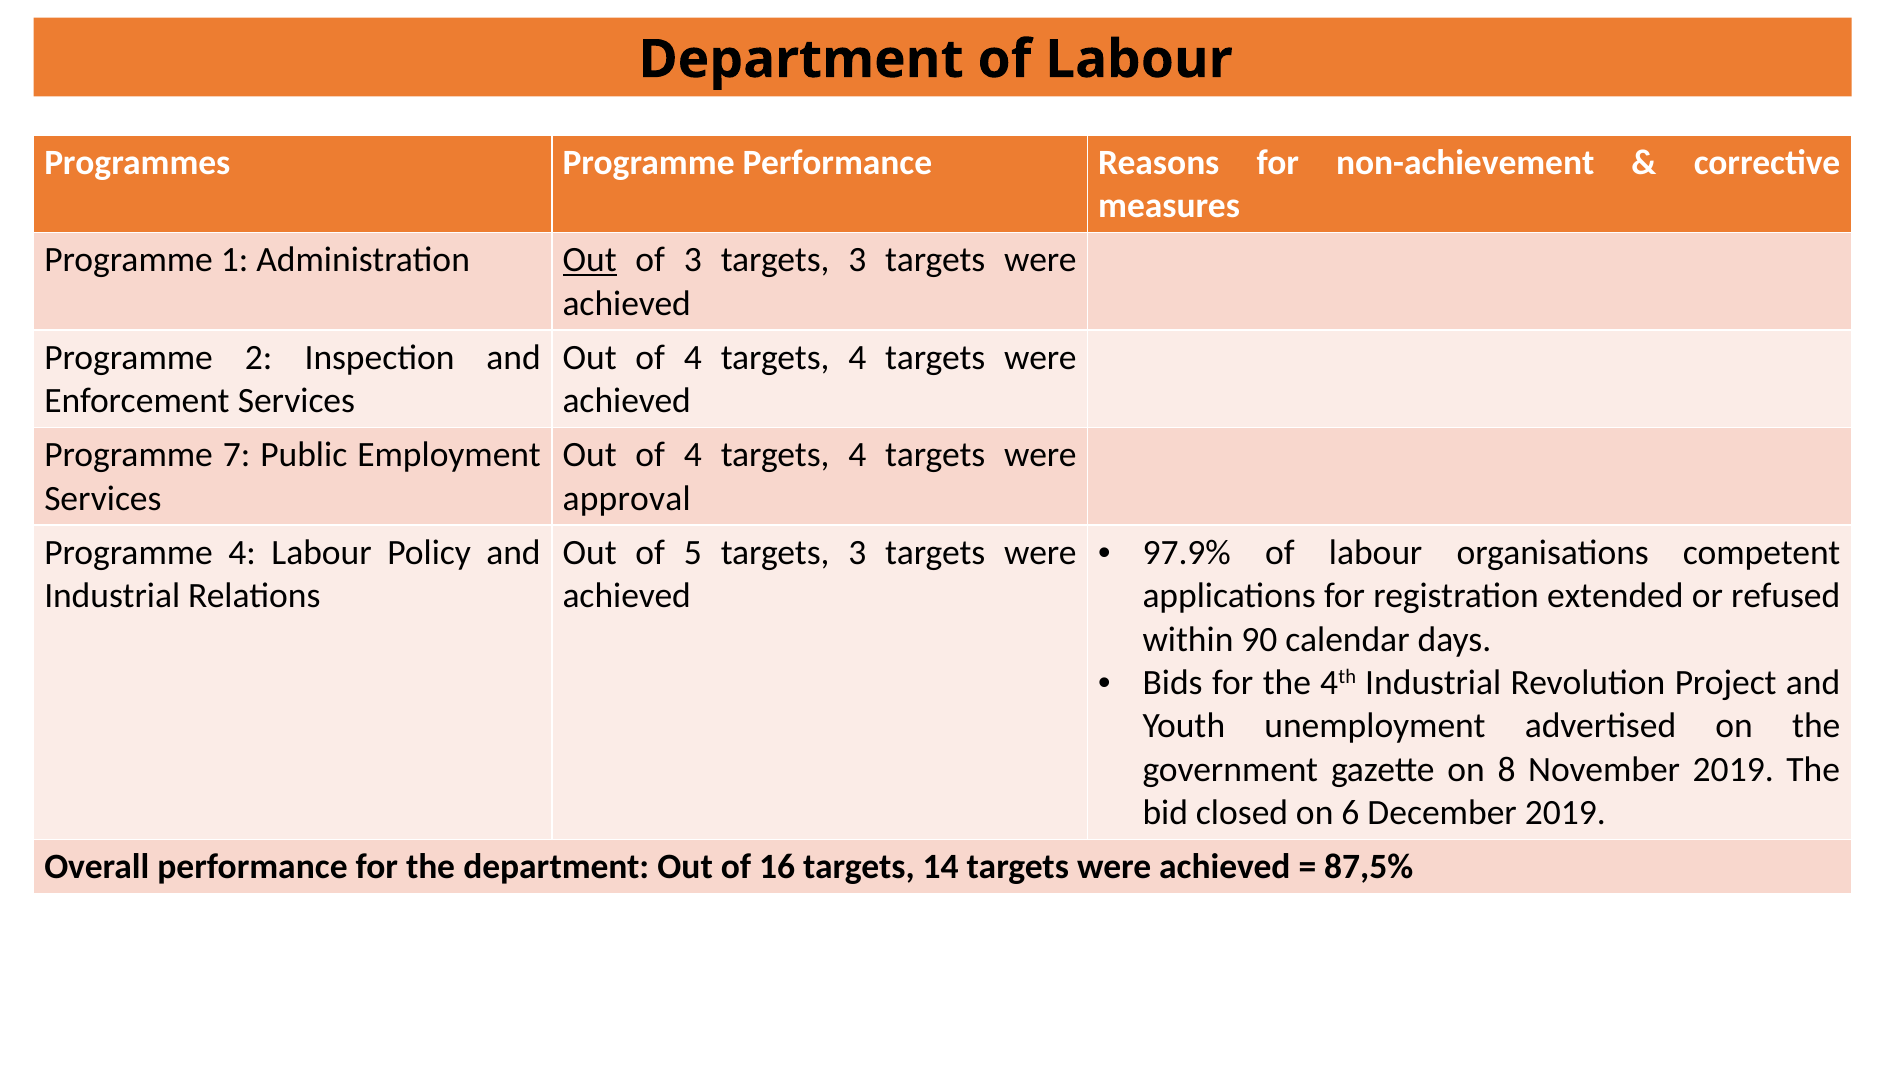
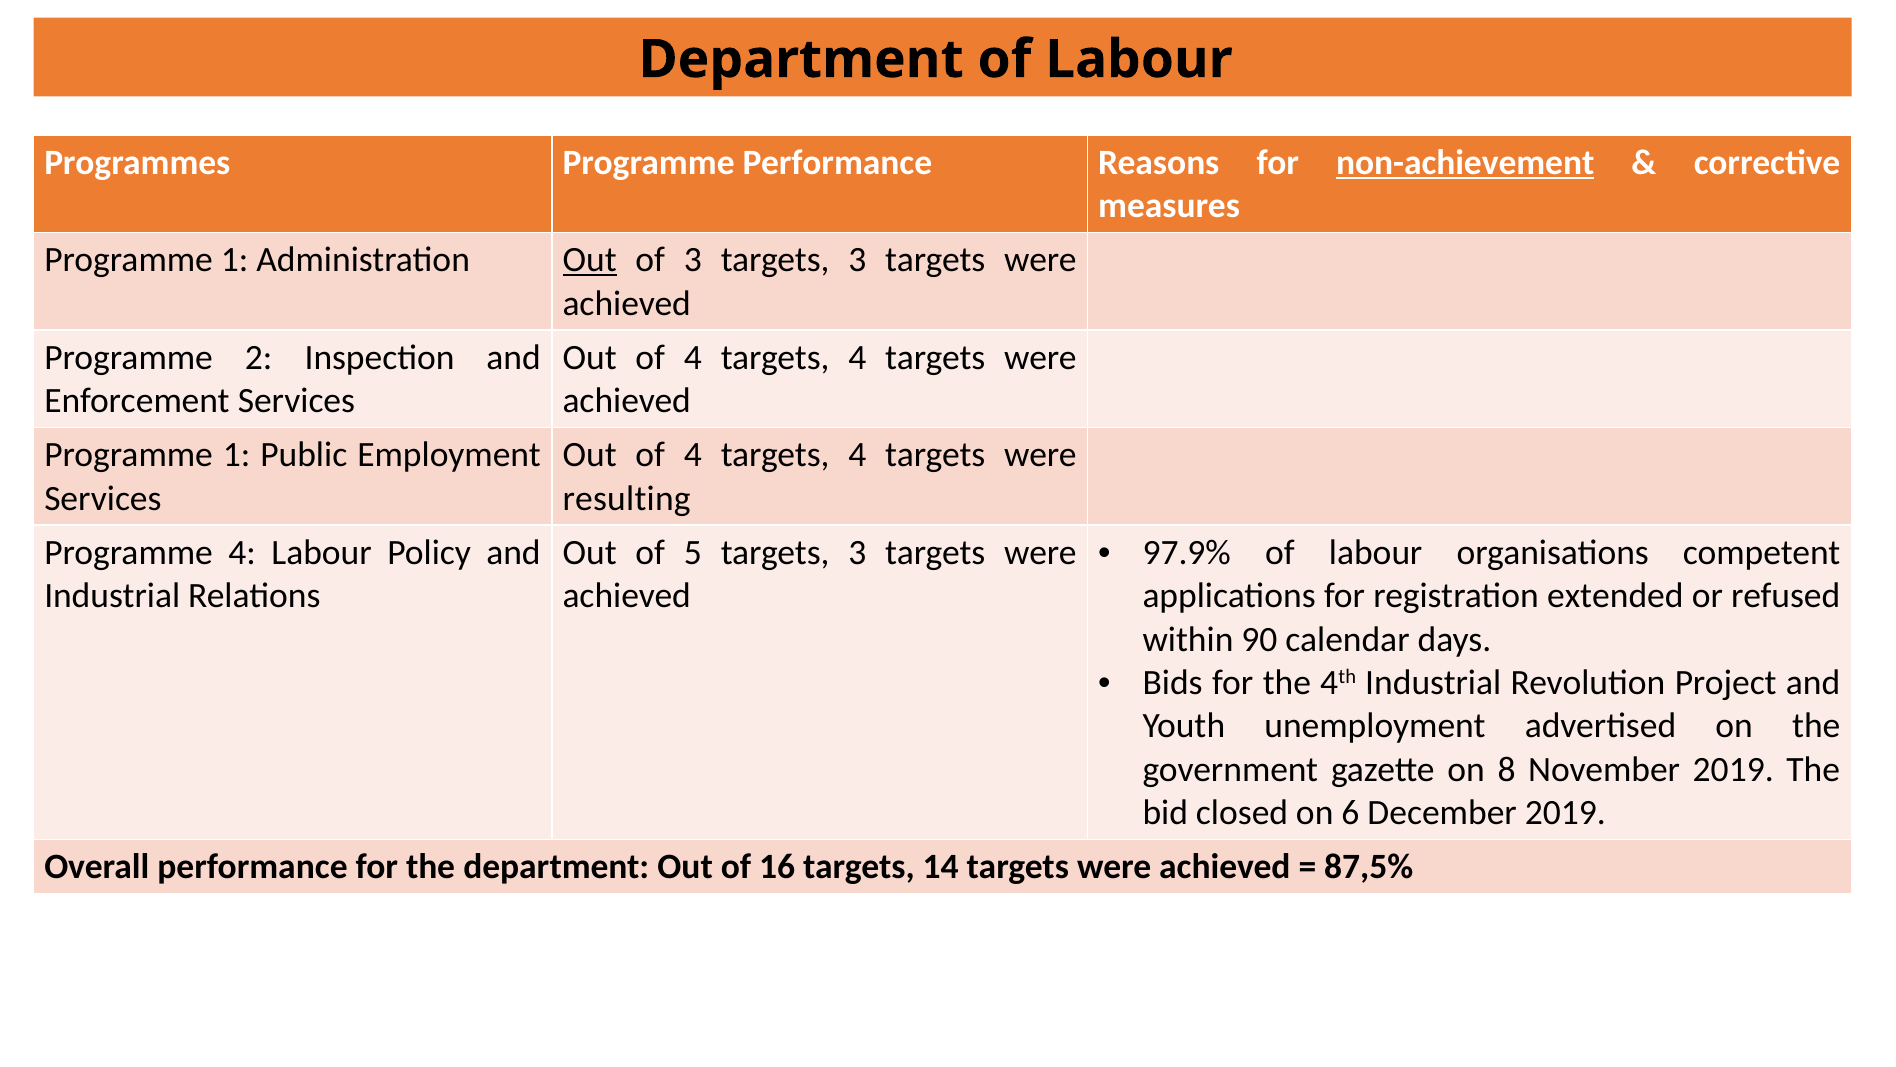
non-achievement underline: none -> present
7 at (237, 455): 7 -> 1
approval: approval -> resulting
